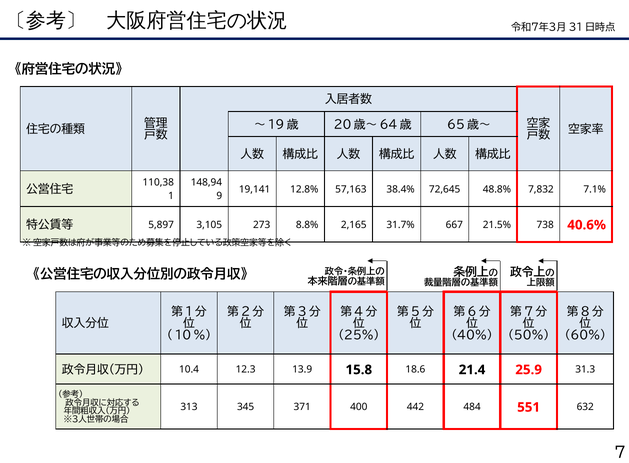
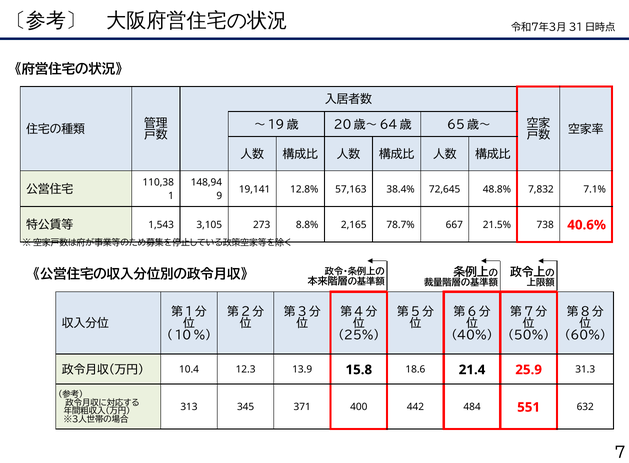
5,897: 5,897 -> 1,543
31.7%: 31.7% -> 78.7%
